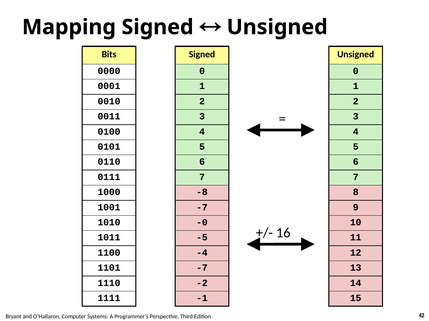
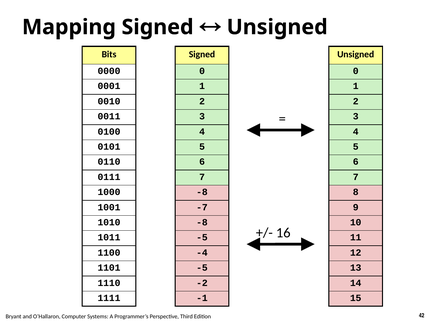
-0 at (202, 223): -0 -> -8
-7 at (202, 268): -7 -> -5
